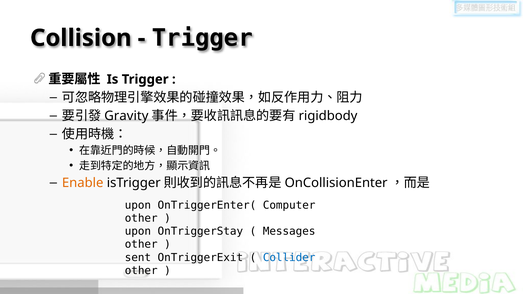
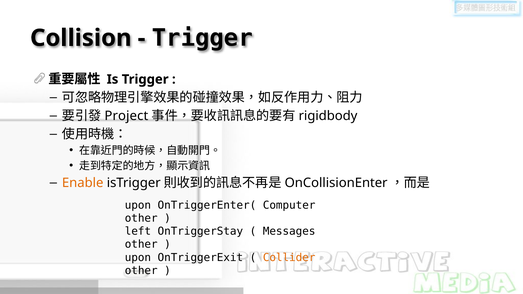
Gravity: Gravity -> Project
upon at (138, 231): upon -> left
sent at (138, 258): sent -> upon
Collider colour: blue -> orange
